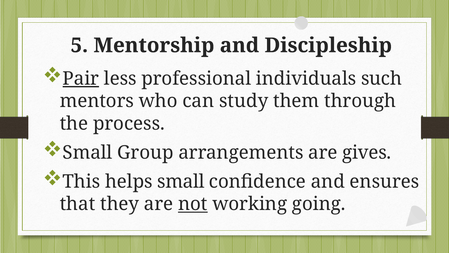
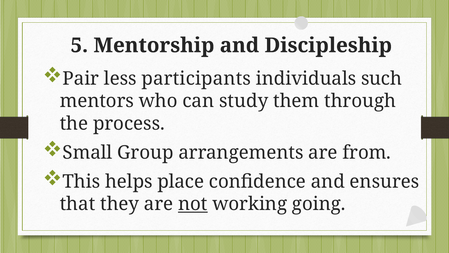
Pair underline: present -> none
professional: professional -> participants
gives: gives -> from
helps small: small -> place
